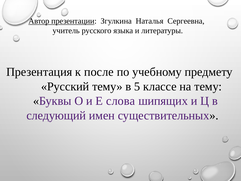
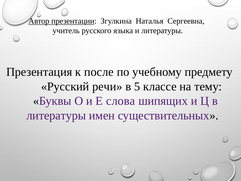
Русский тему: тему -> речи
следующий at (56, 115): следующий -> литературы
